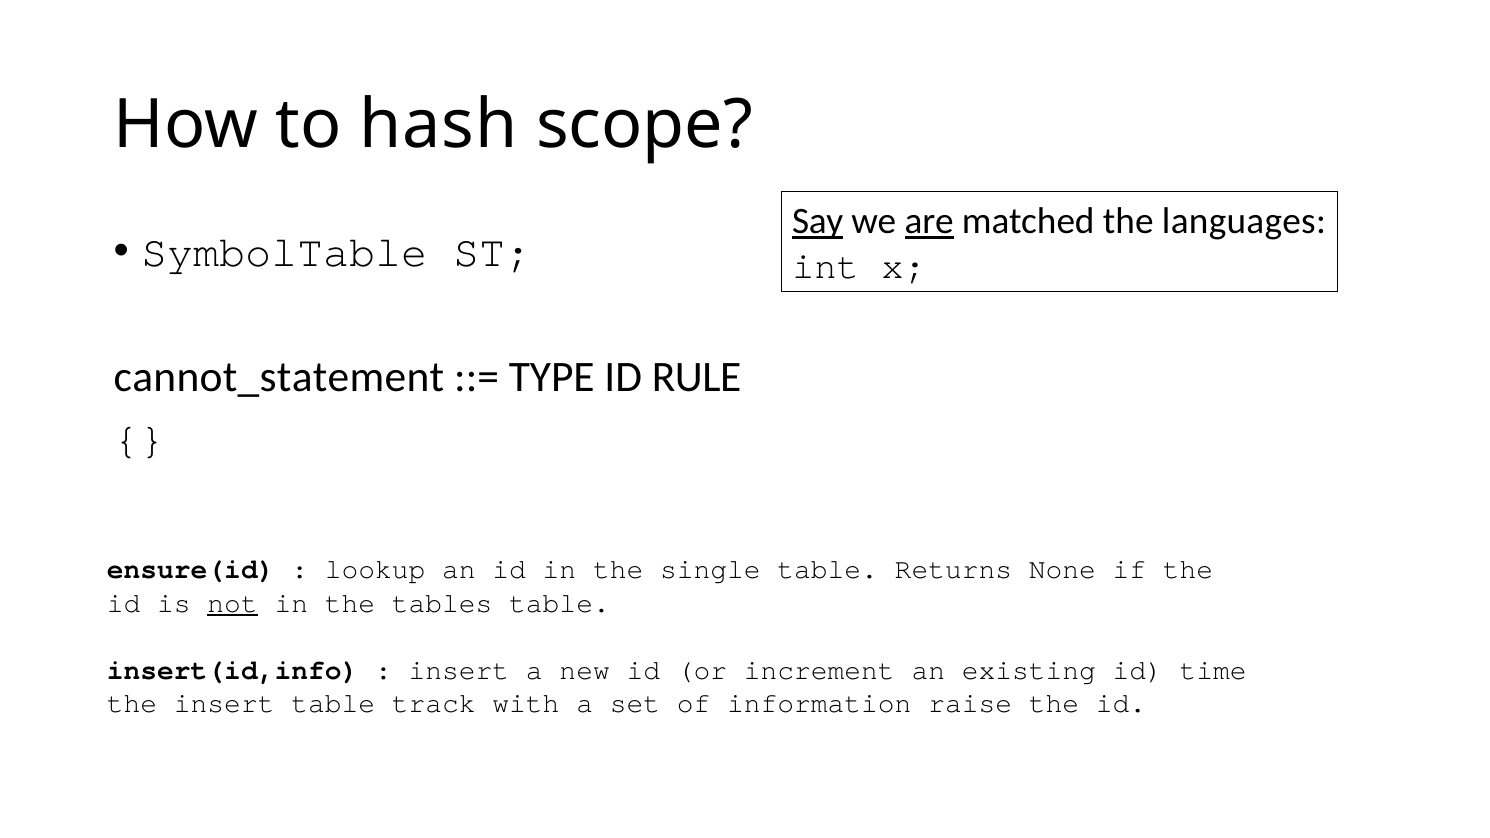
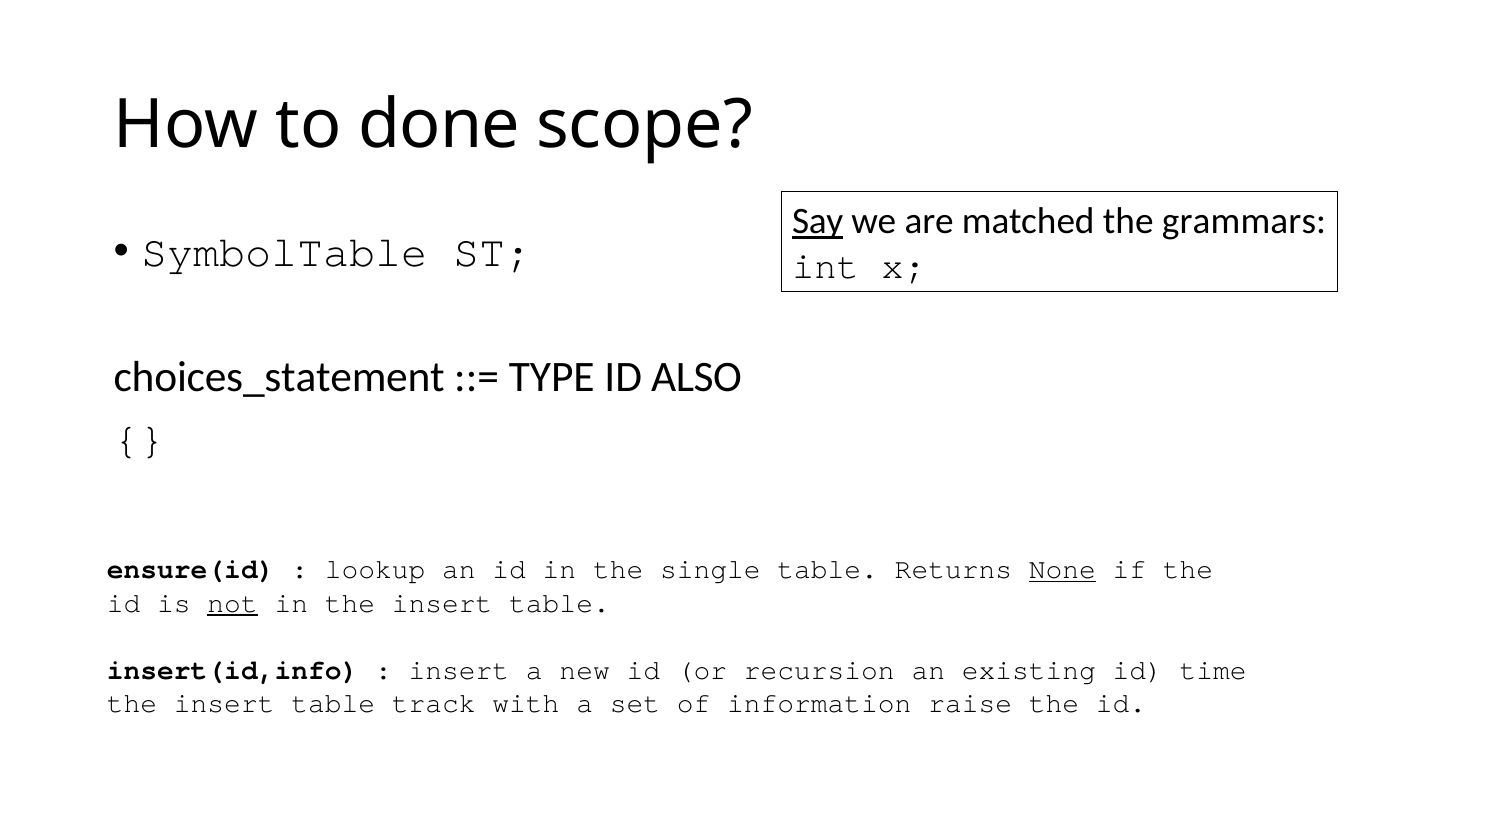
hash: hash -> done
are underline: present -> none
languages: languages -> grammars
cannot_statement: cannot_statement -> choices_statement
RULE: RULE -> ALSO
None underline: none -> present
in the tables: tables -> insert
increment: increment -> recursion
